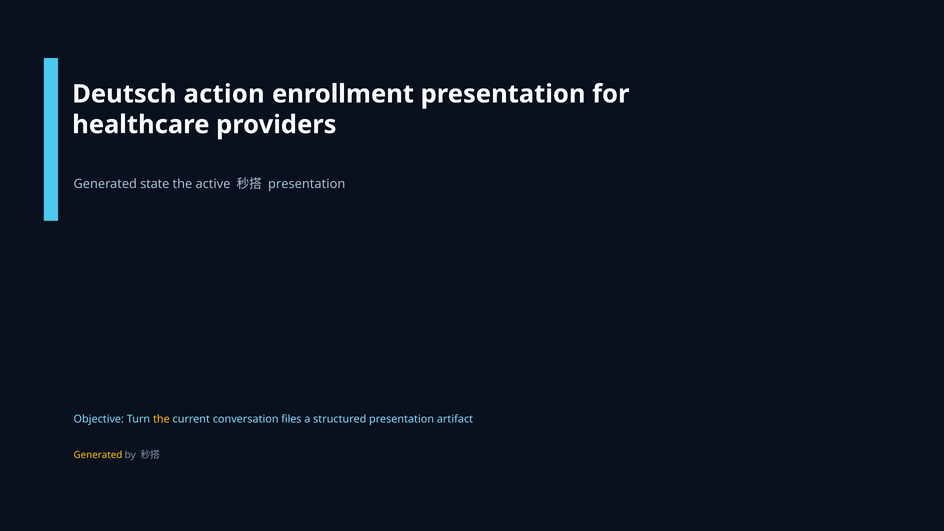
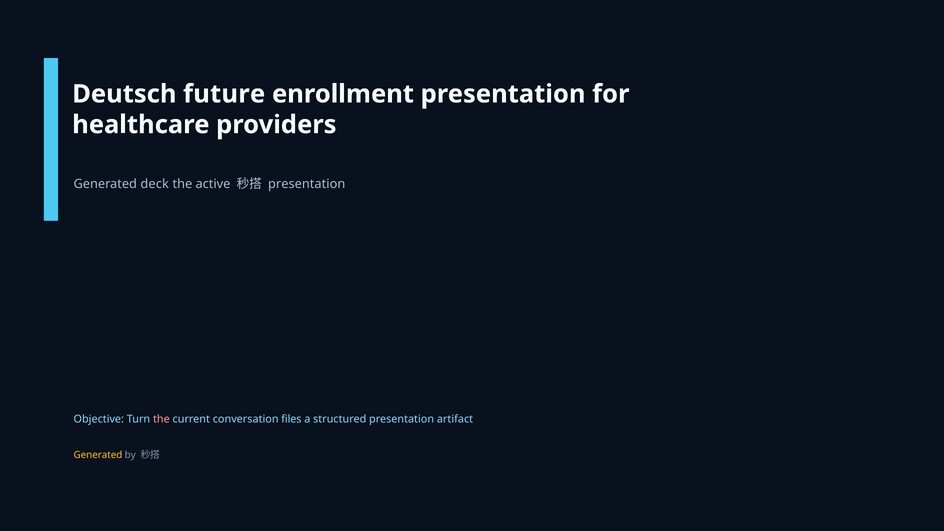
action: action -> future
state: state -> deck
the at (161, 419) colour: yellow -> pink
